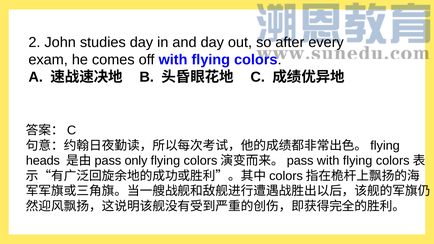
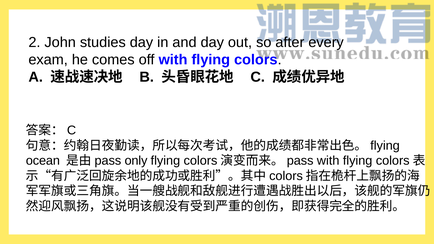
heads: heads -> ocean
